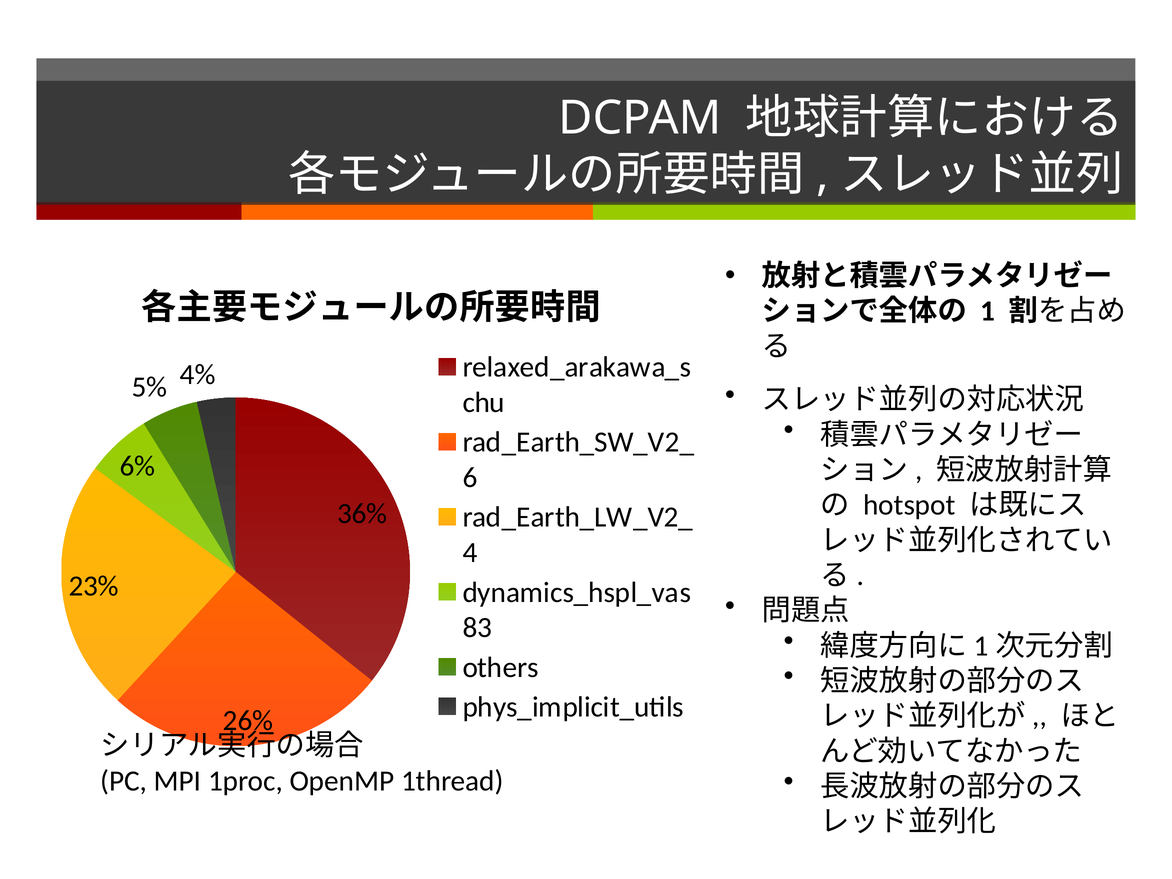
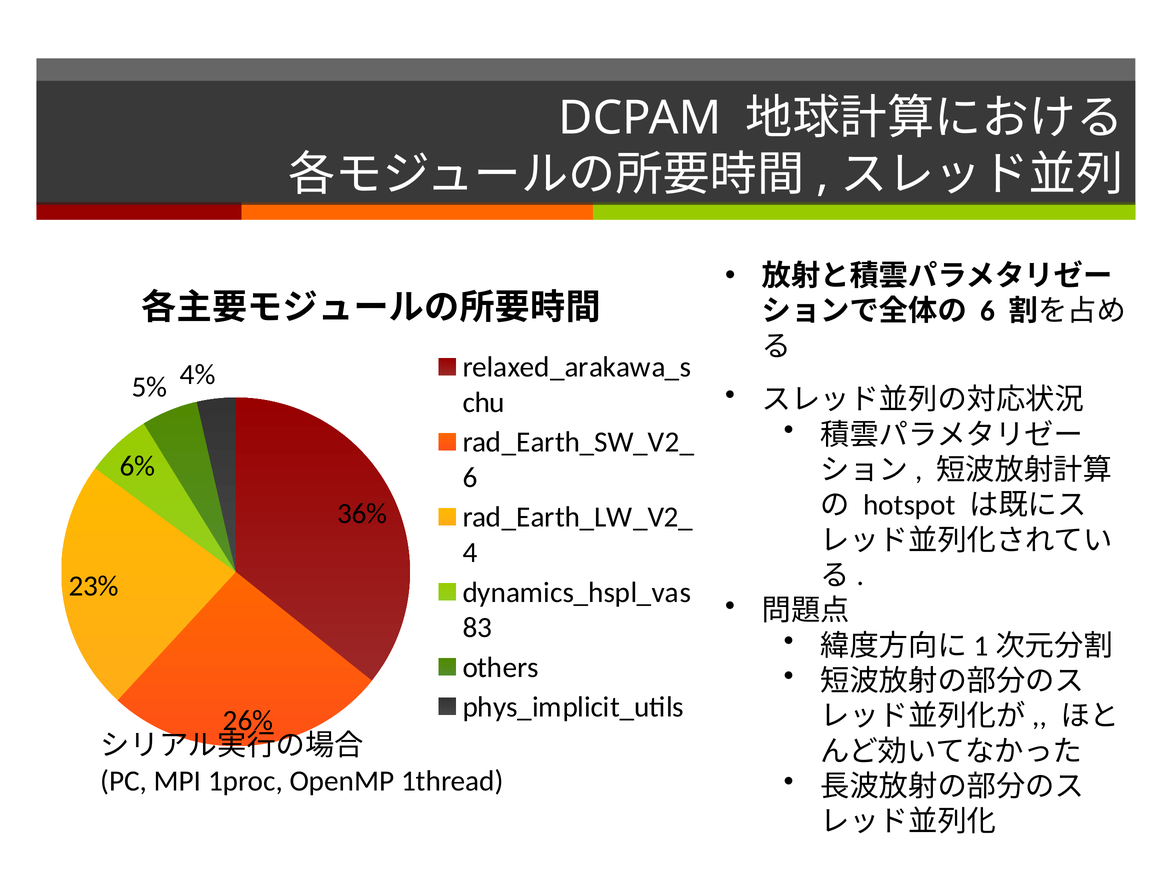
1 at (988, 311): 1 -> 6
